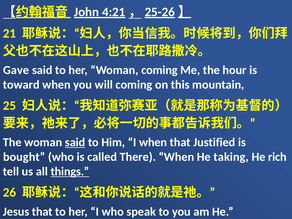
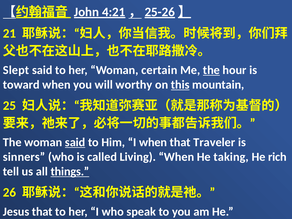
Gave: Gave -> Slept
Woman coming: coming -> certain
the at (211, 70) underline: none -> present
will coming: coming -> worthy
this underline: none -> present
Justified: Justified -> Traveler
bought: bought -> sinners
There: There -> Living
